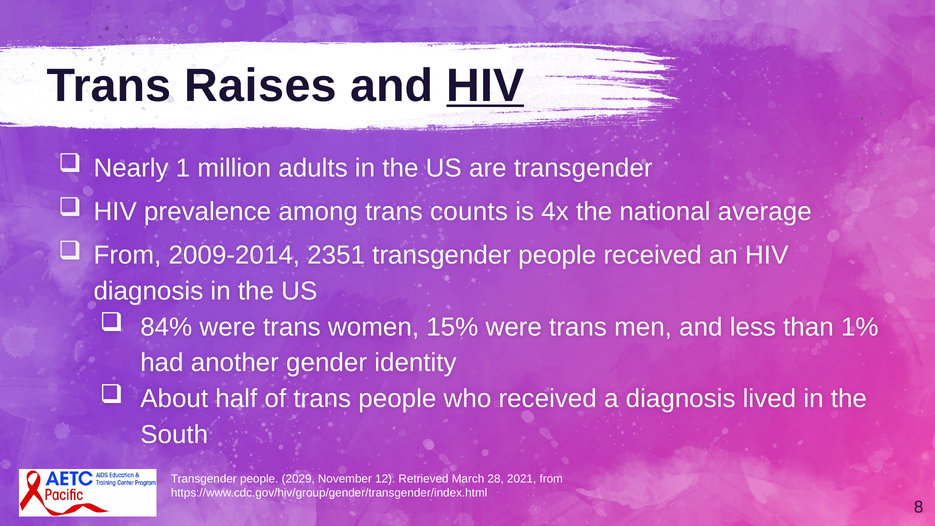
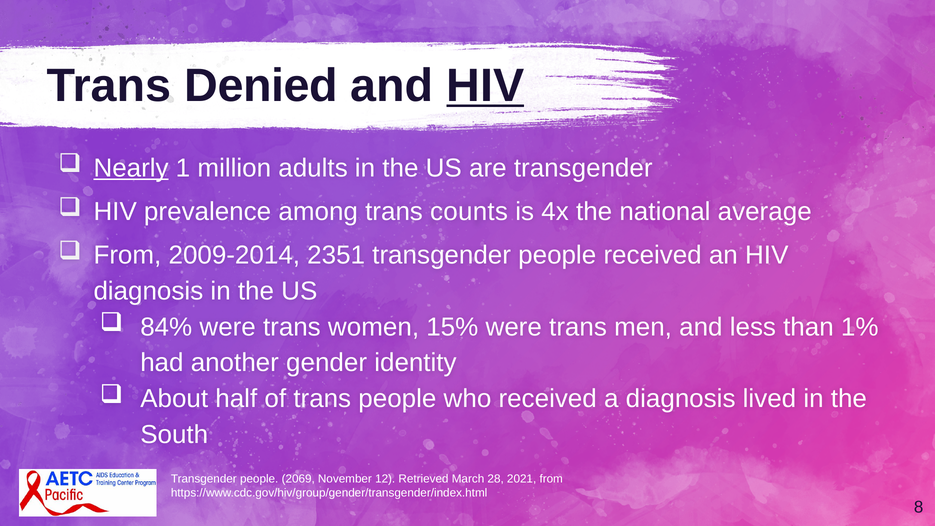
Raises: Raises -> Denied
Nearly underline: none -> present
2029: 2029 -> 2069
